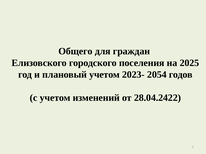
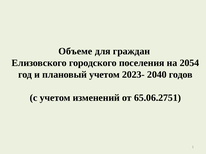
Общего: Общего -> Объеме
2025: 2025 -> 2054
2054: 2054 -> 2040
28.04.2422: 28.04.2422 -> 65.06.2751
